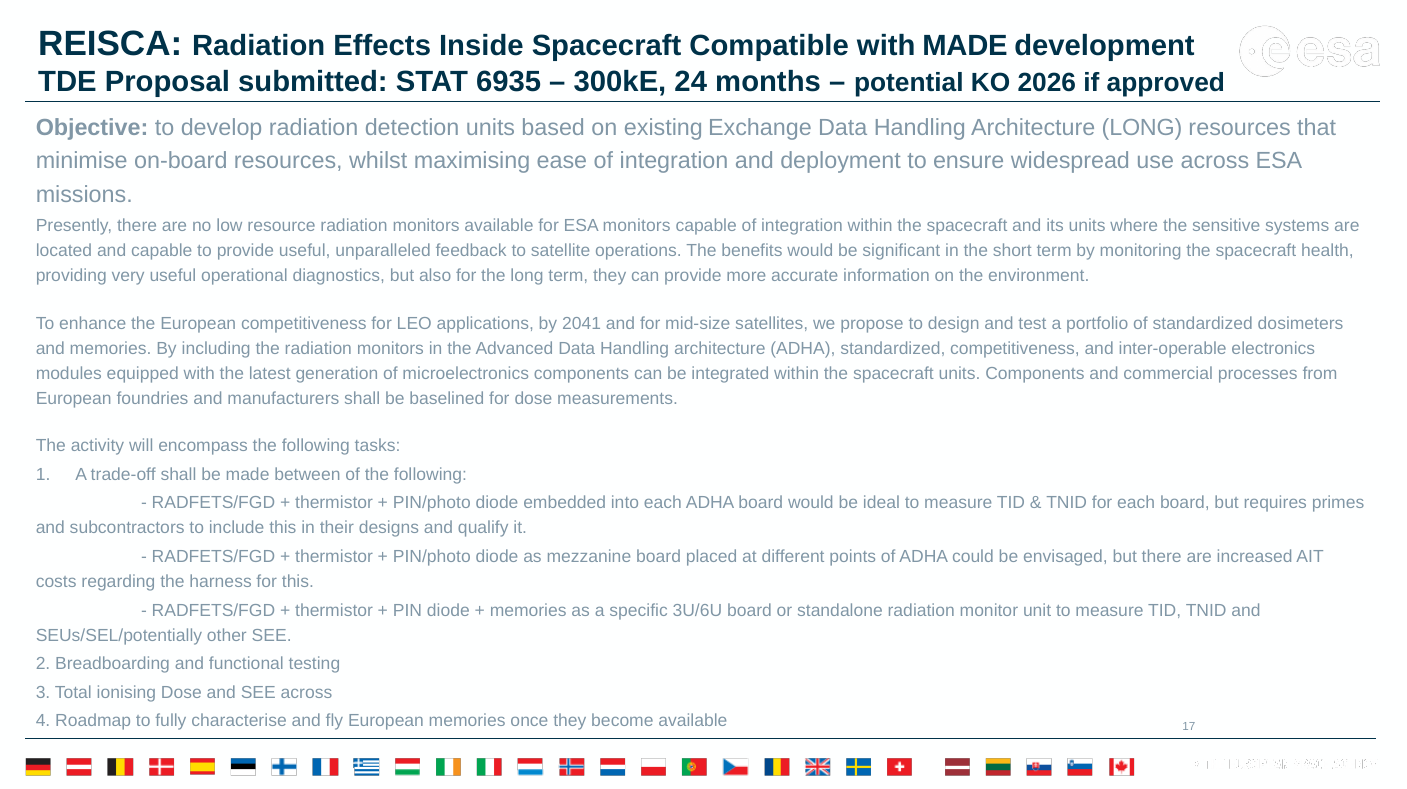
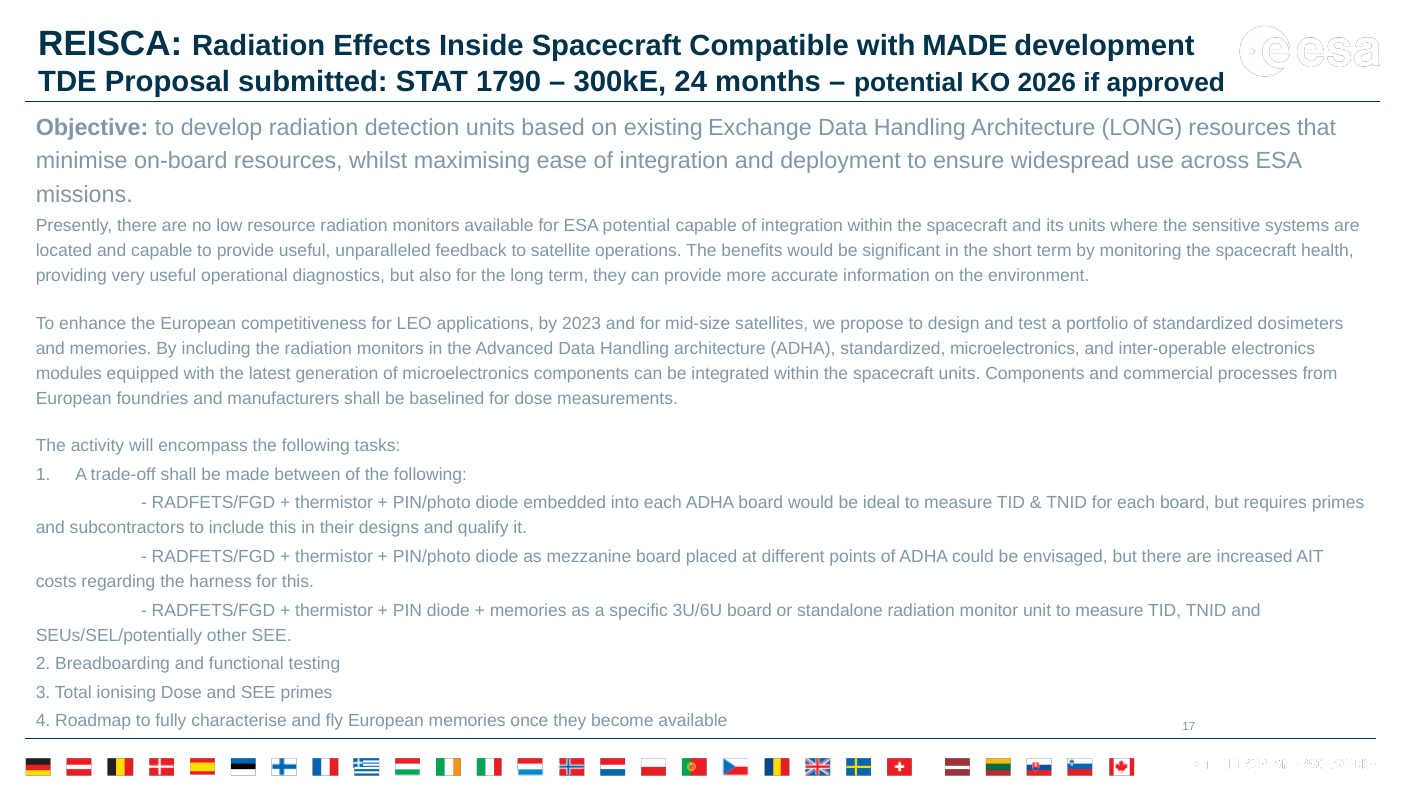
6935: 6935 -> 1790
ESA monitors: monitors -> potential
2041: 2041 -> 2023
standardized competitiveness: competitiveness -> microelectronics
SEE across: across -> primes
